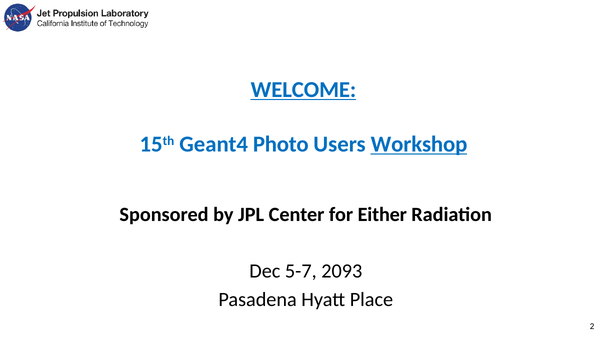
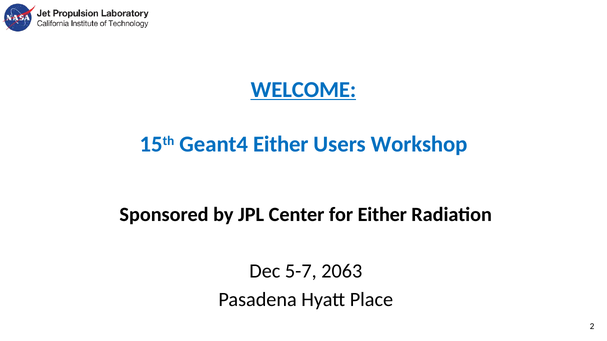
Geant4 Photo: Photo -> Either
Workshop underline: present -> none
2093: 2093 -> 2063
